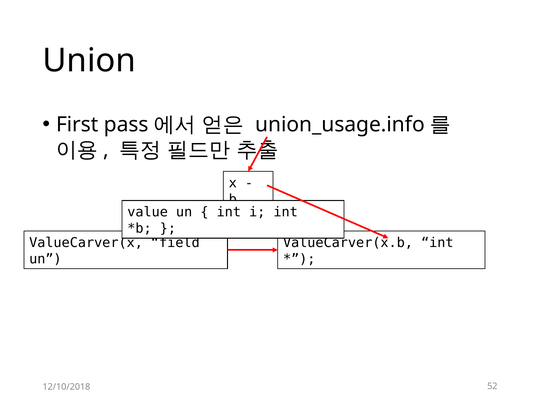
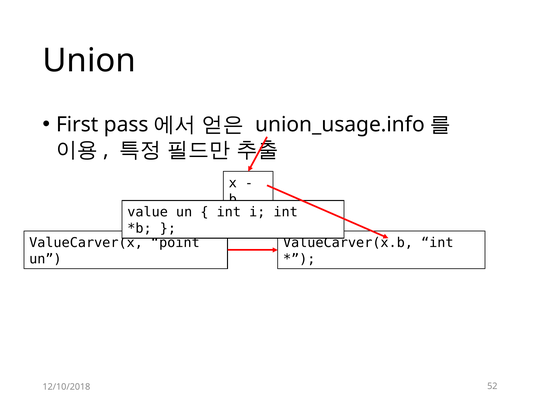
field: field -> point
